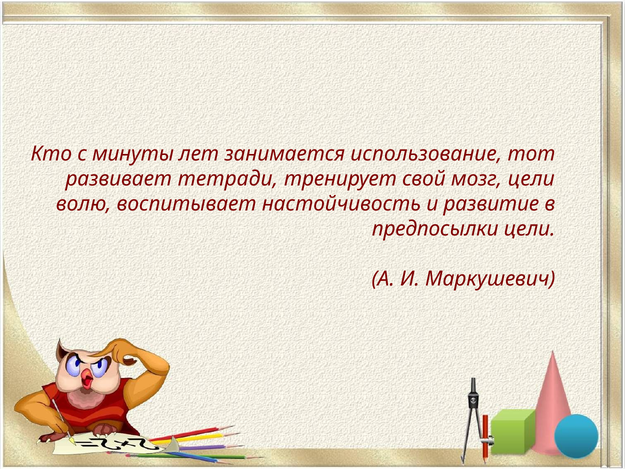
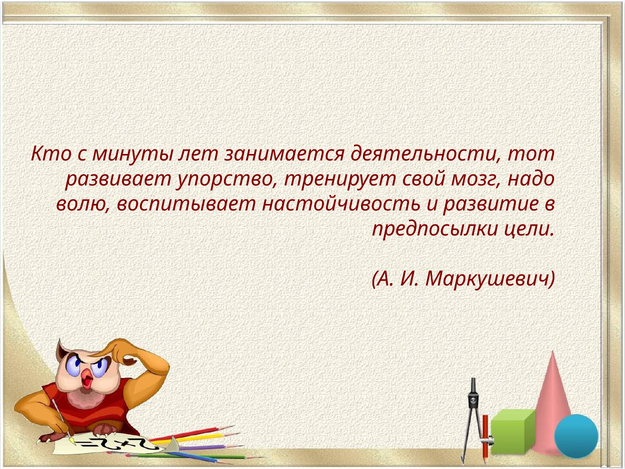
использование: использование -> деятельности
тетради: тетради -> упорство
мозг цели: цели -> надо
